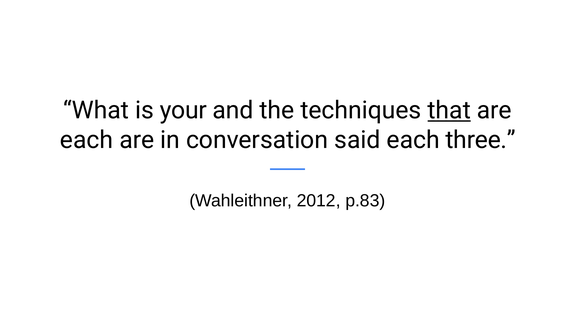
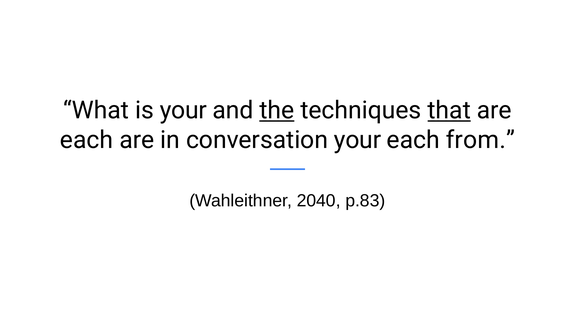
the underline: none -> present
conversation said: said -> your
three: three -> from
2012: 2012 -> 2040
